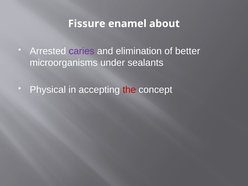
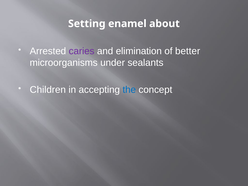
Fissure: Fissure -> Setting
Physical: Physical -> Children
the colour: red -> blue
